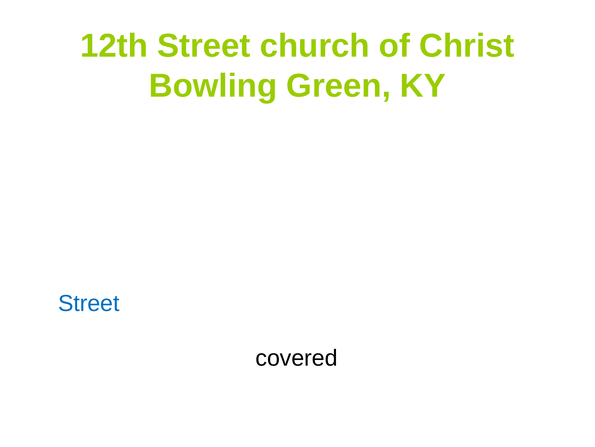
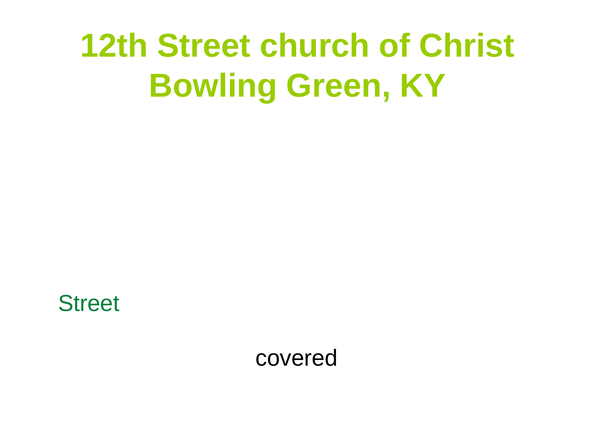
Street at (89, 303) colour: blue -> green
